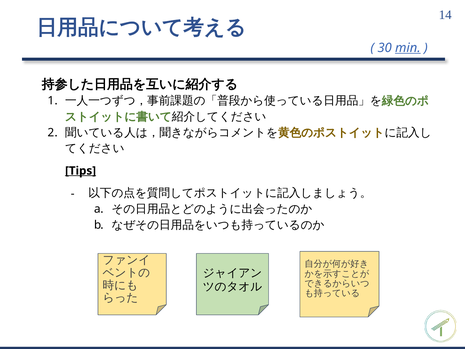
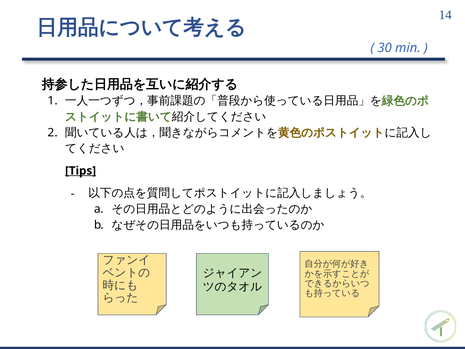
min underline: present -> none
